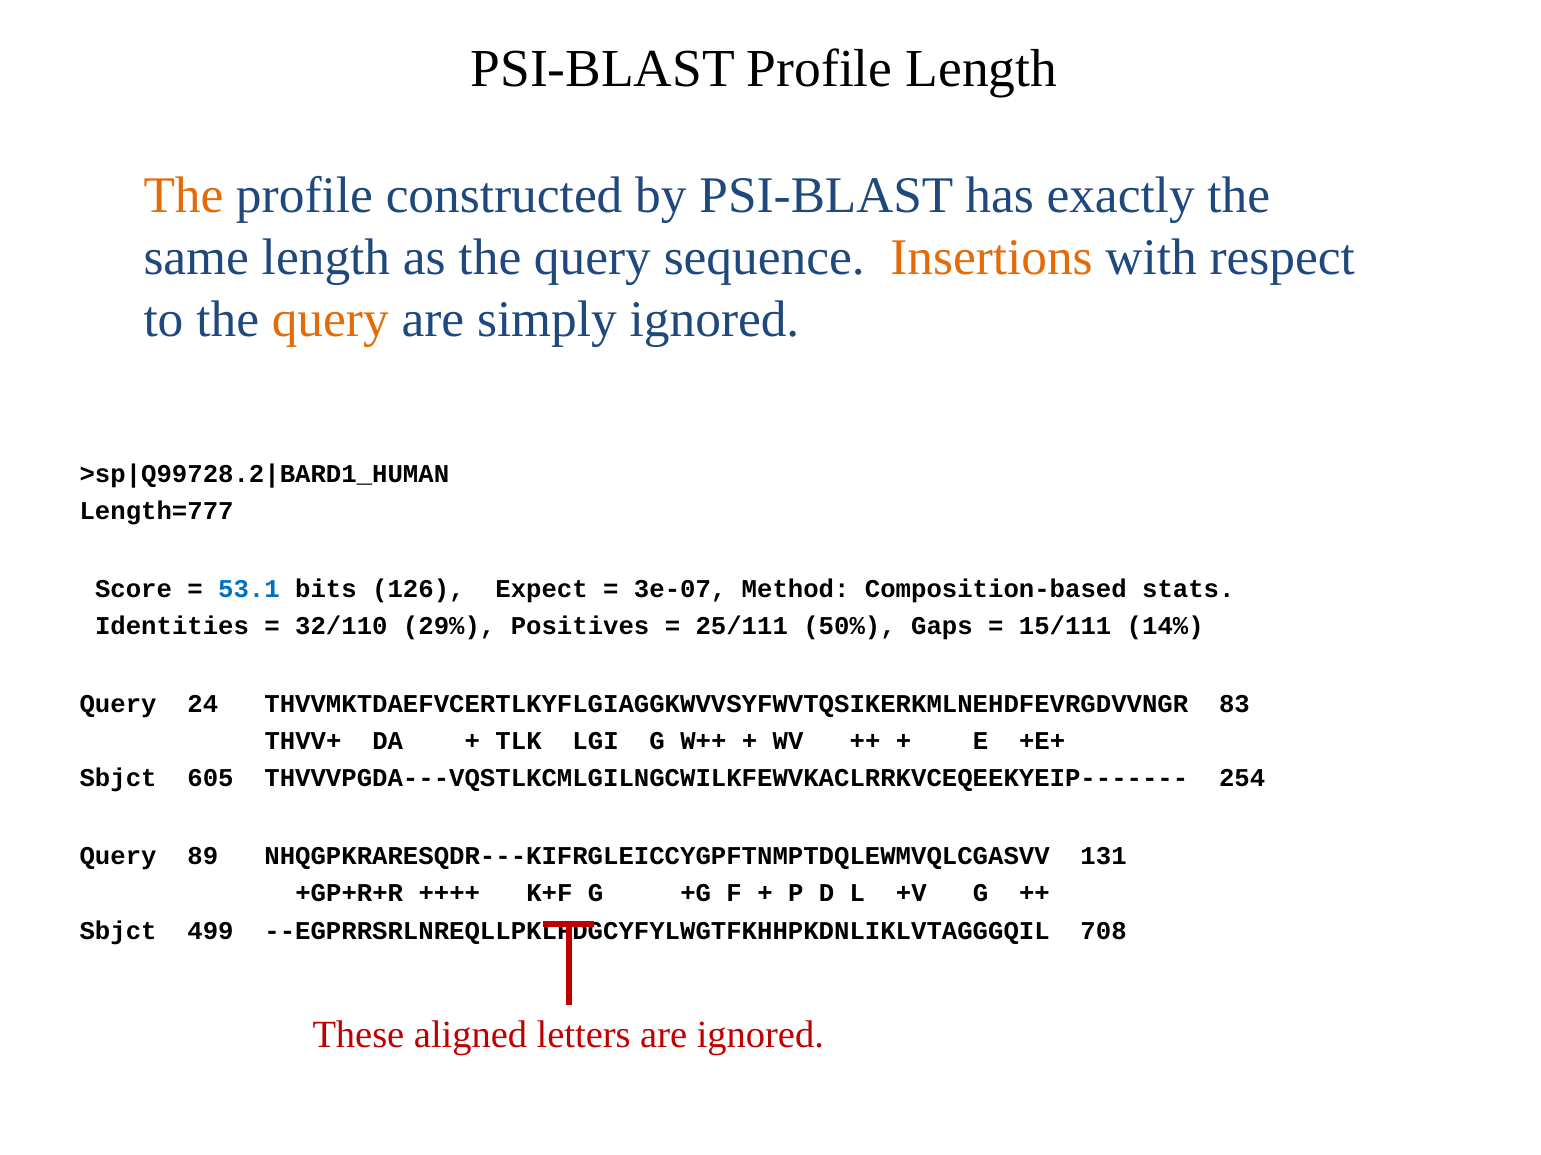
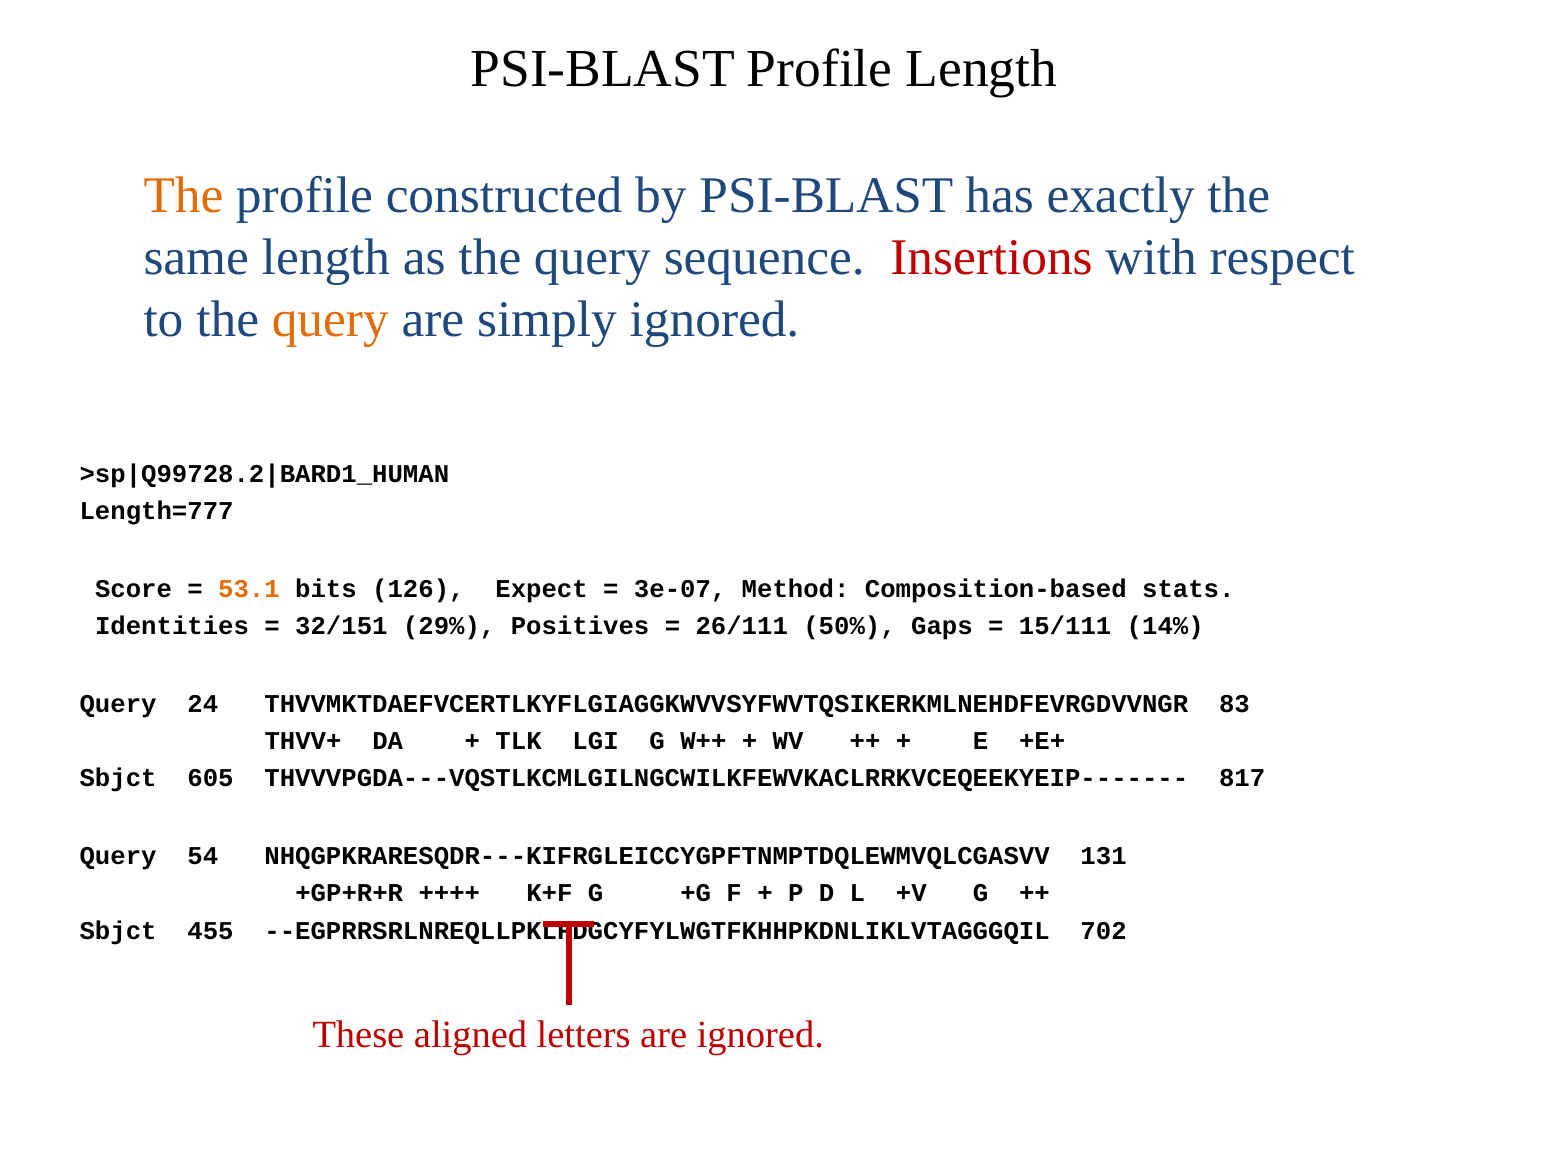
Insertions colour: orange -> red
53.1 colour: blue -> orange
32/110: 32/110 -> 32/151
25/111: 25/111 -> 26/111
254: 254 -> 817
89: 89 -> 54
499: 499 -> 455
708: 708 -> 702
